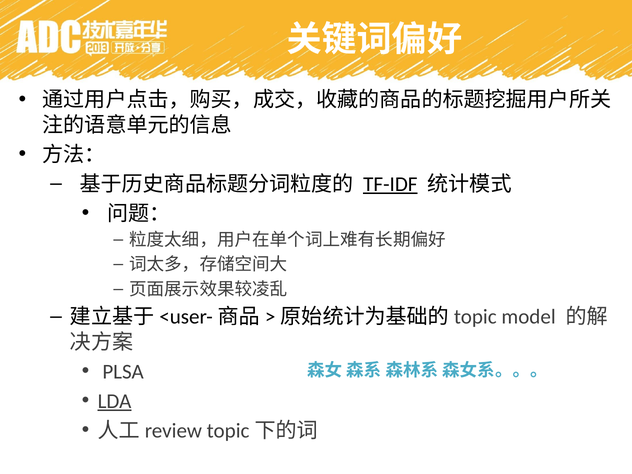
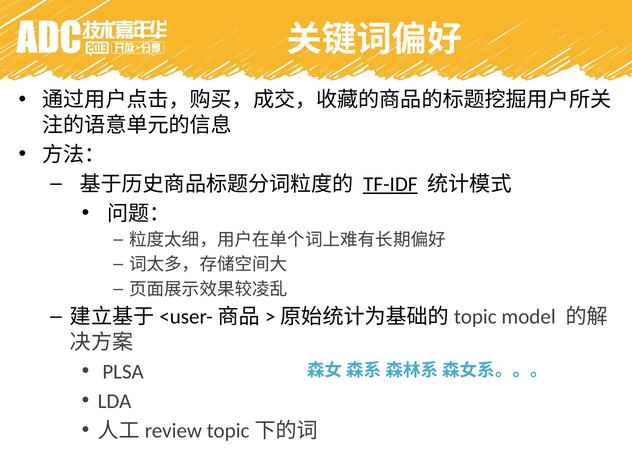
LDA underline: present -> none
